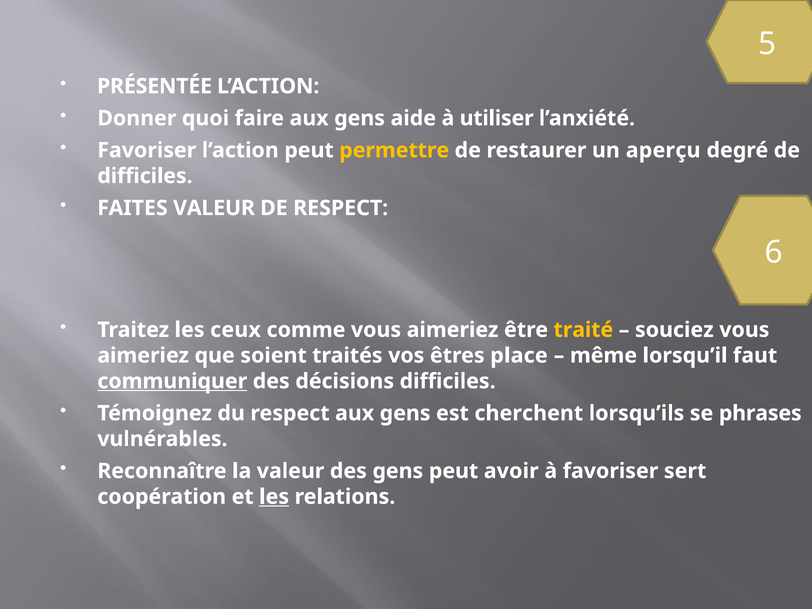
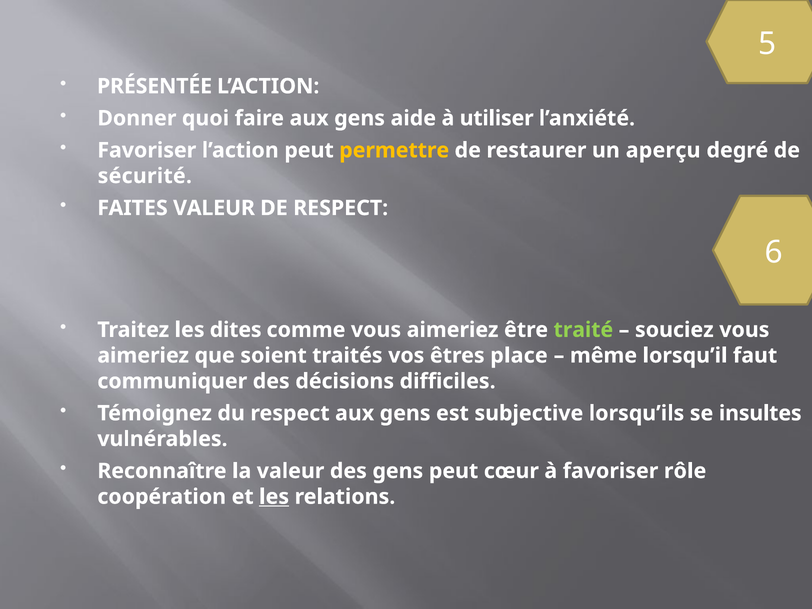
difficiles at (145, 176): difficiles -> sécurité
ceux: ceux -> dites
traité colour: yellow -> light green
communiquer underline: present -> none
cherchent: cherchent -> subjective
phrases: phrases -> insultes
avoir: avoir -> cœur
sert: sert -> rôle
